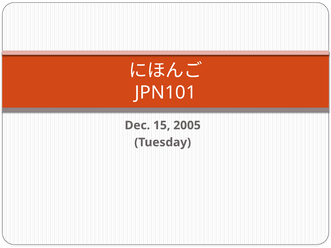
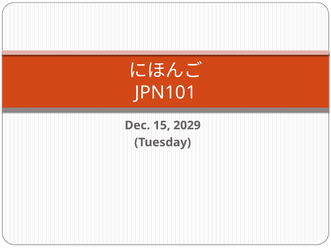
2005: 2005 -> 2029
